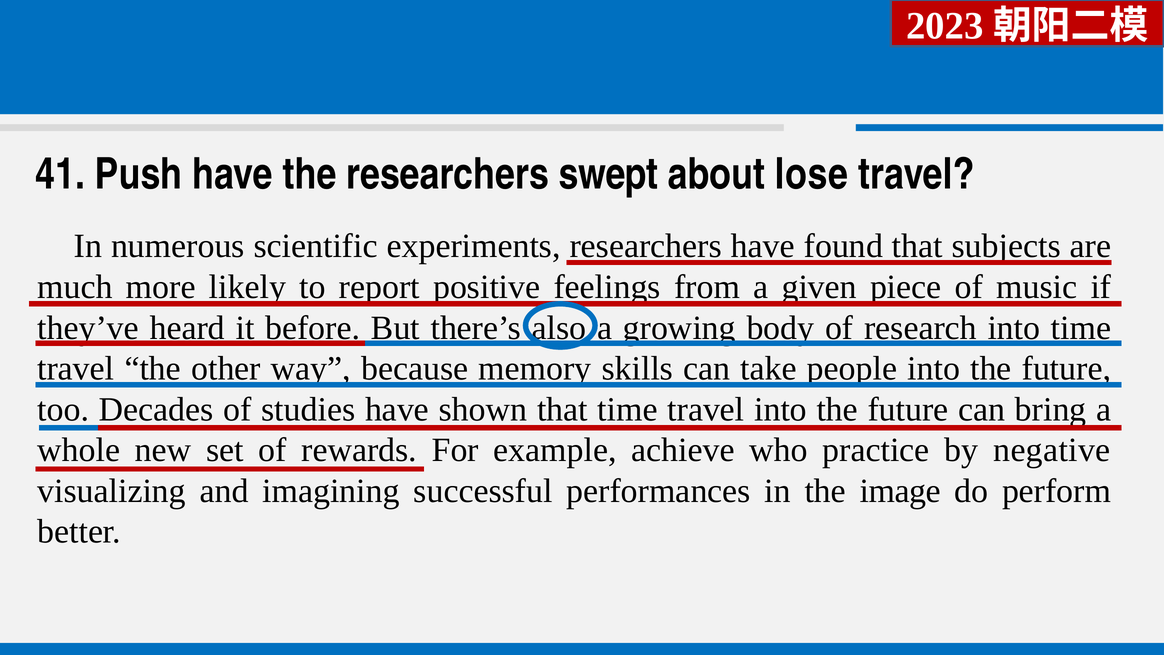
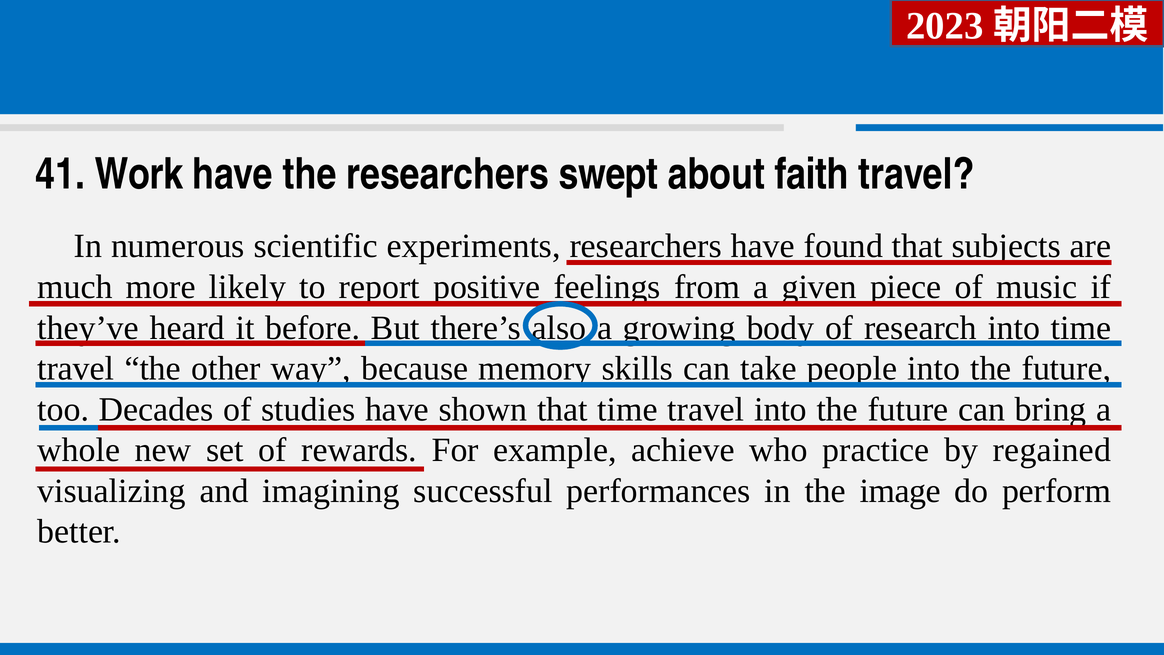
Push: Push -> Work
lose: lose -> faith
negative: negative -> regained
